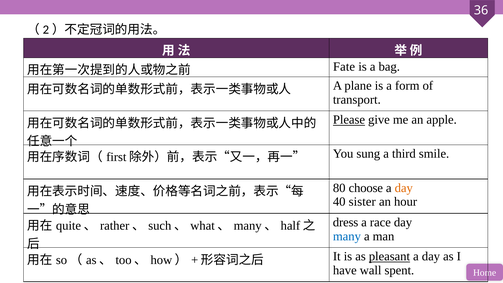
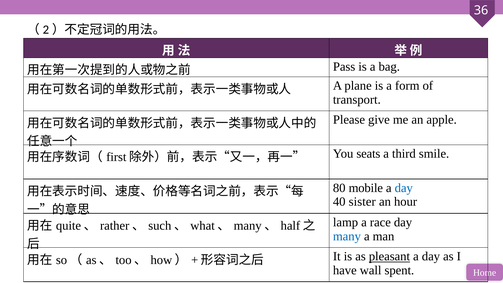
Fate: Fate -> Pass
Please underline: present -> none
sung: sung -> seats
choose: choose -> mobile
day at (404, 188) colour: orange -> blue
dress: dress -> lamp
